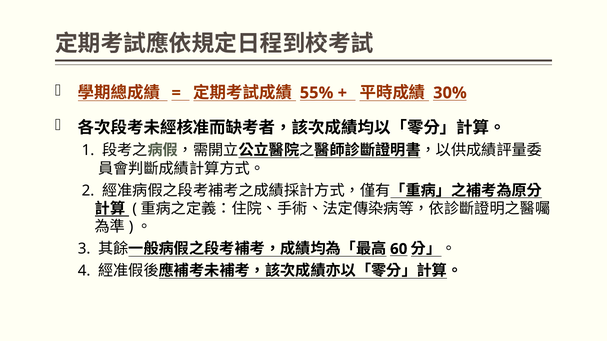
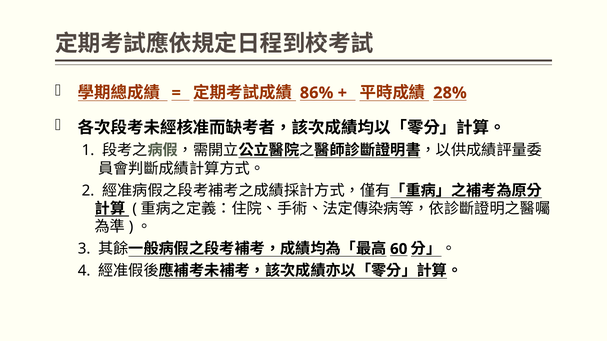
55%: 55% -> 86%
30%: 30% -> 28%
